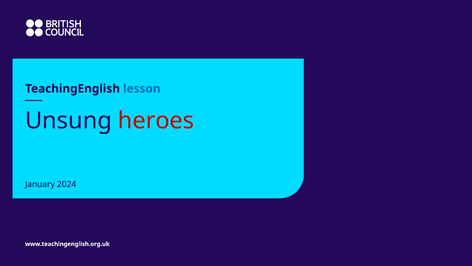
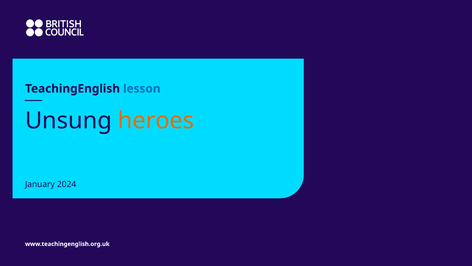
heroes colour: red -> orange
